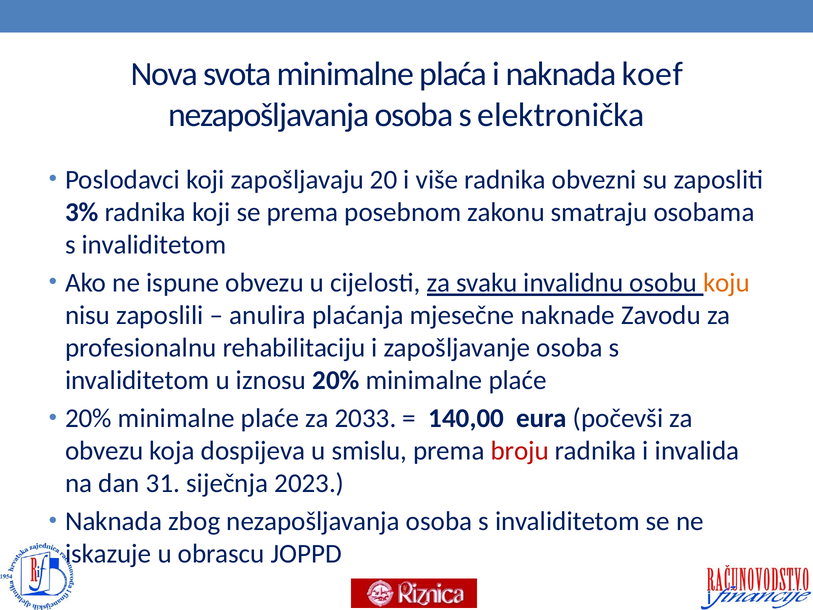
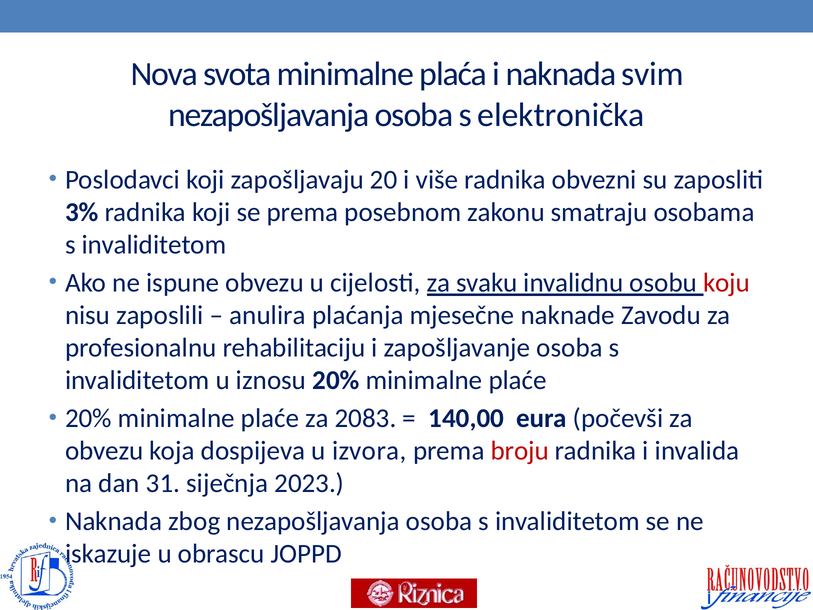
koef: koef -> svim
koju colour: orange -> red
2033: 2033 -> 2083
smislu: smislu -> izvora
